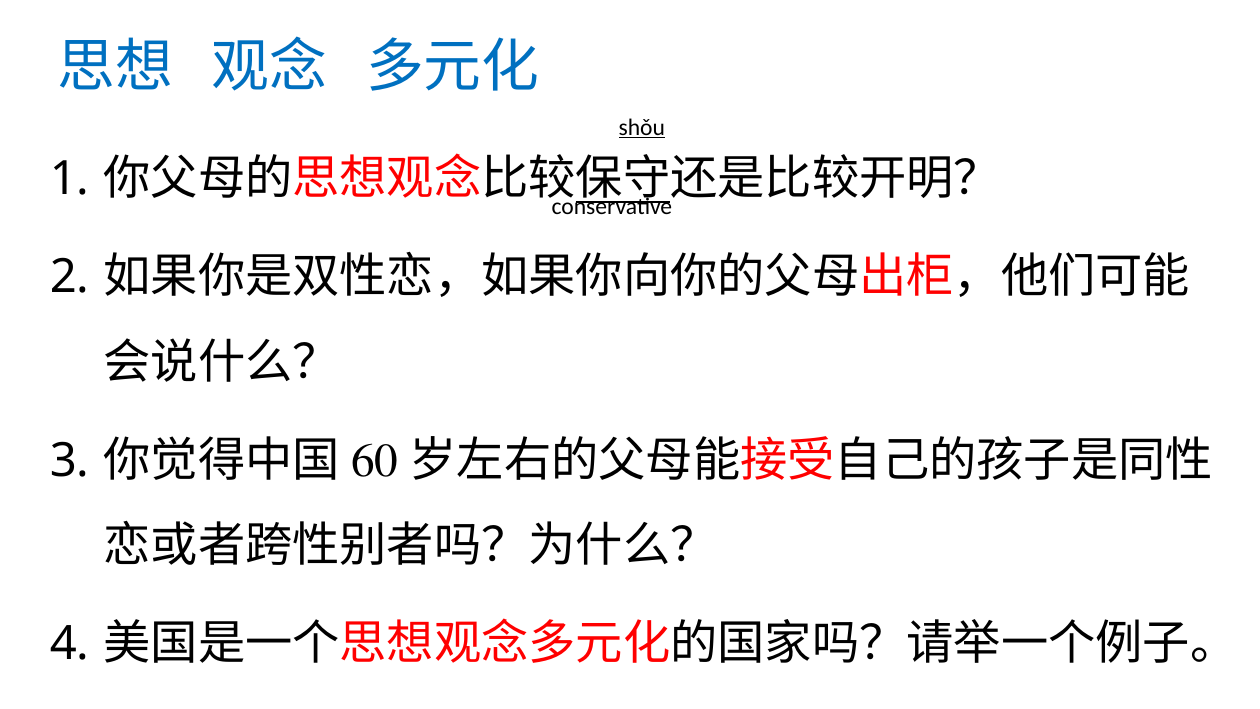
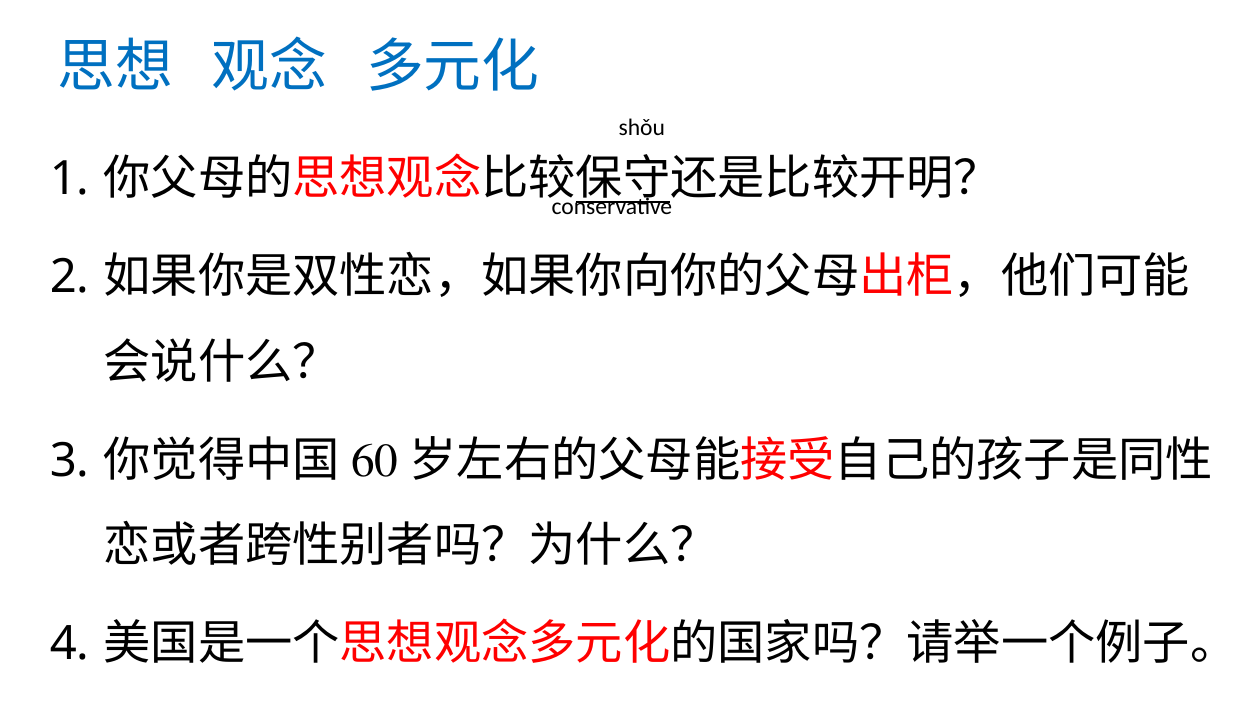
shǒu underline: present -> none
